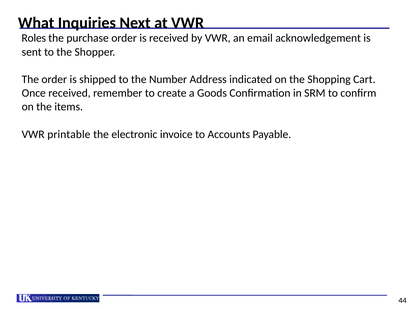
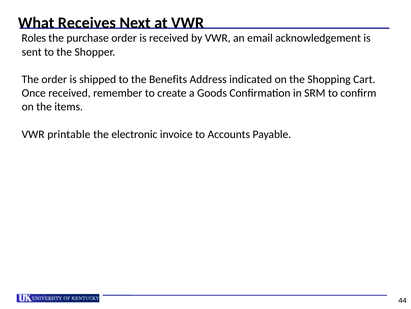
Inquiries: Inquiries -> Receives
Number: Number -> Benefits
